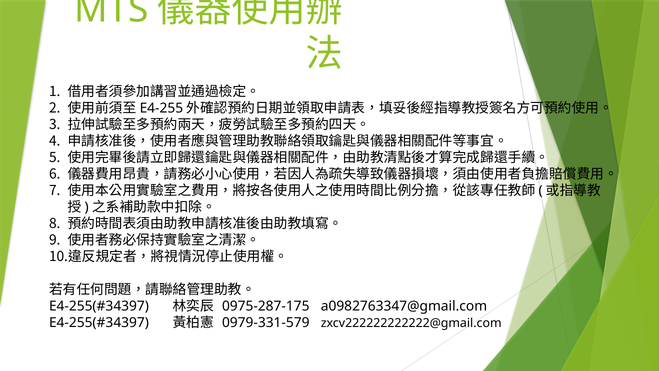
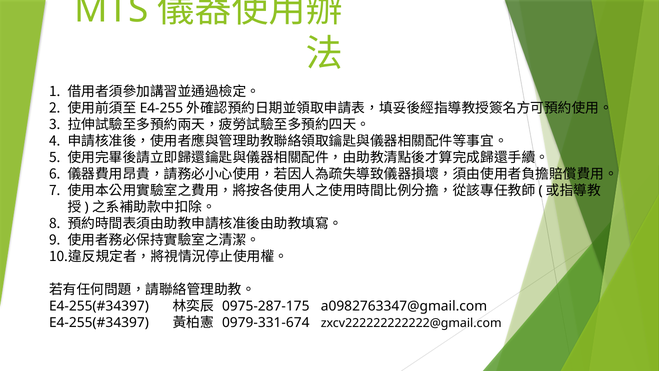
0979-331-579: 0979-331-579 -> 0979-331-674
